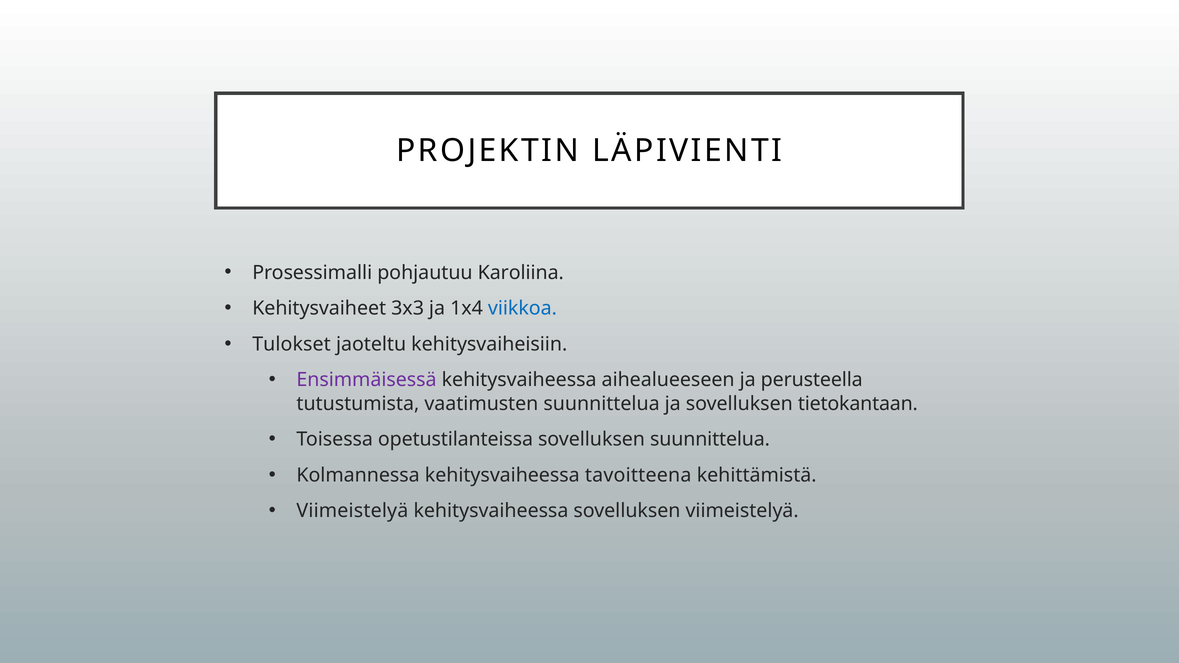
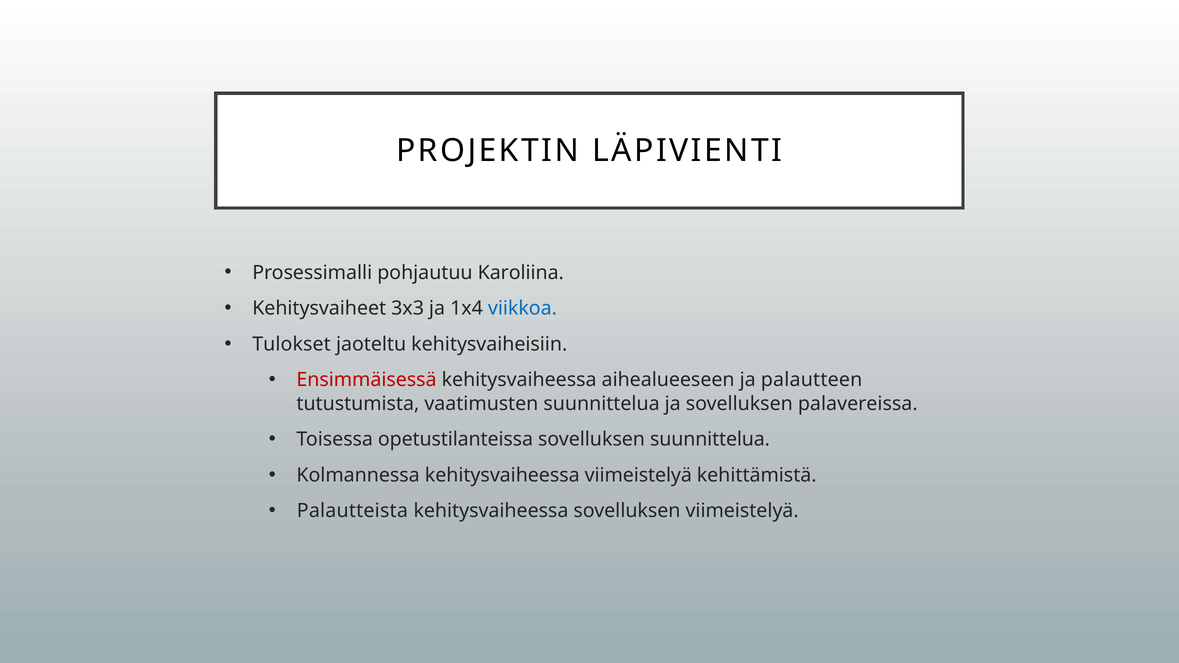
Ensimmäisessä colour: purple -> red
perusteella: perusteella -> palautteen
tietokantaan: tietokantaan -> palavereissa
kehitysvaiheessa tavoitteena: tavoitteena -> viimeistelyä
Viimeistelyä at (352, 511): Viimeistelyä -> Palautteista
